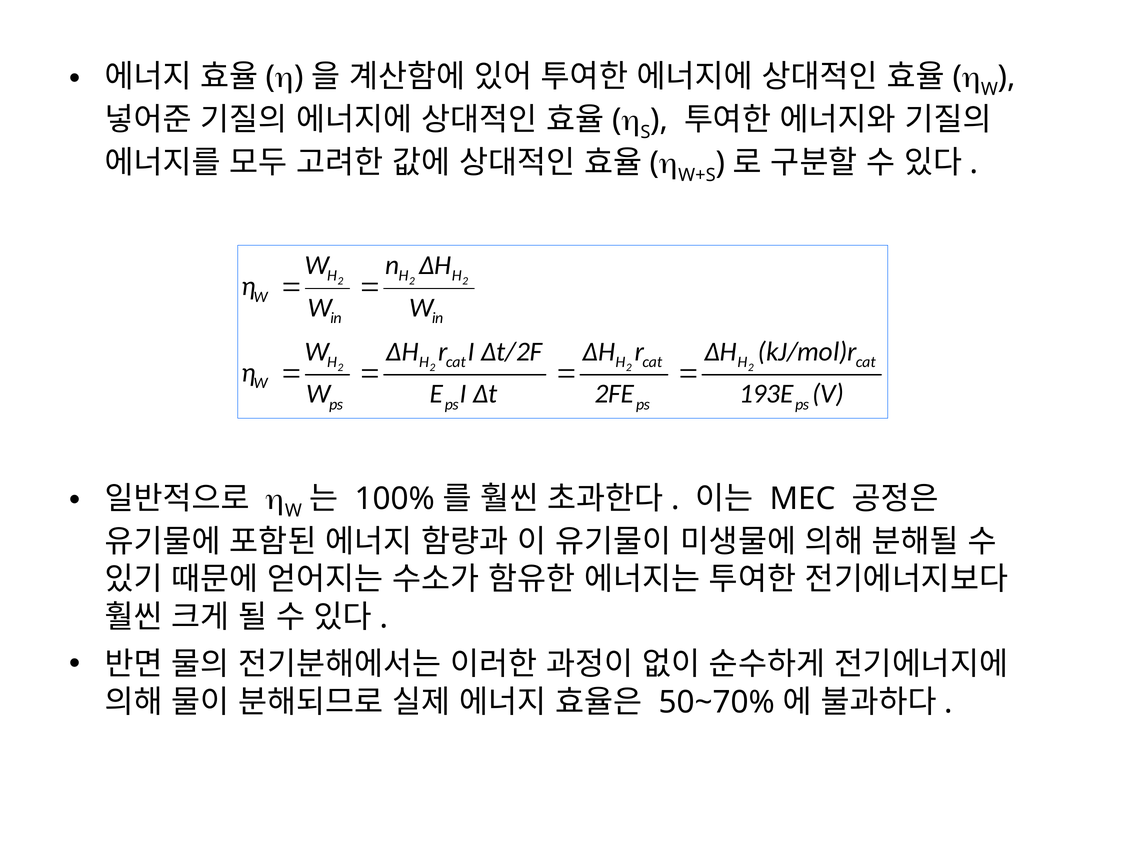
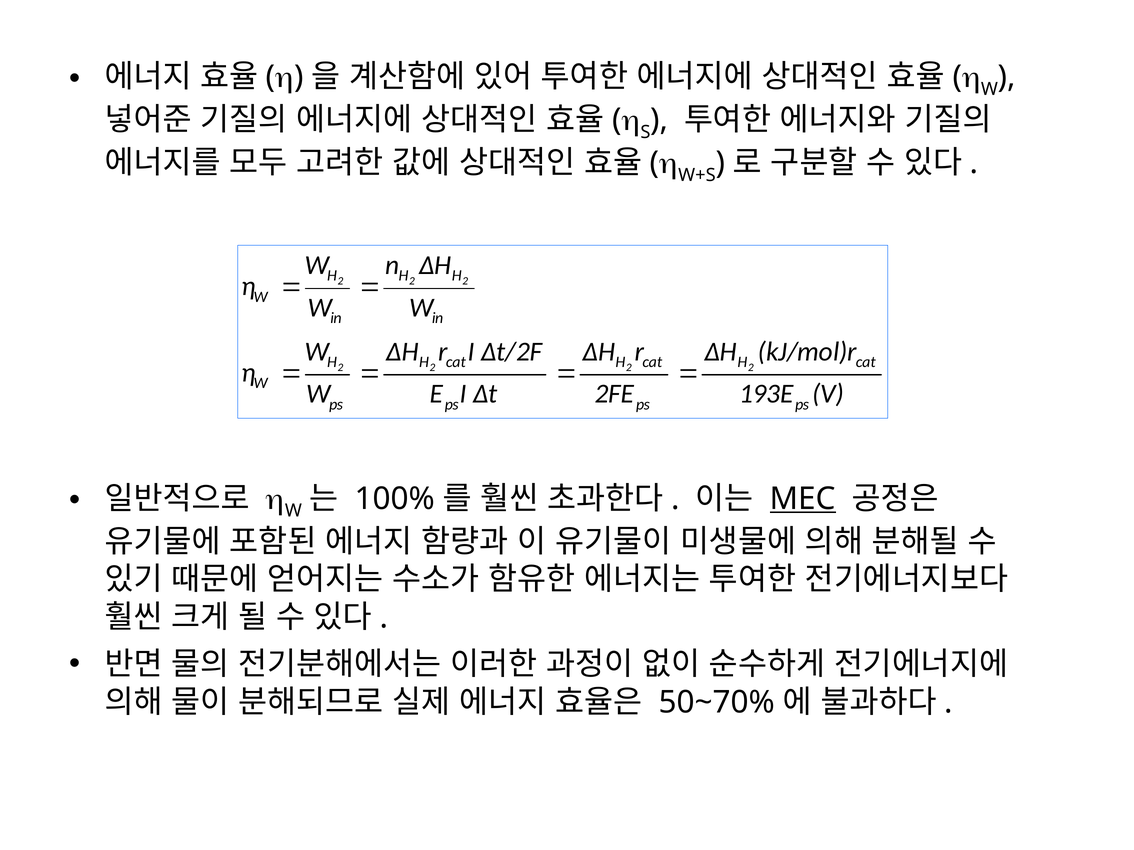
MEC underline: none -> present
